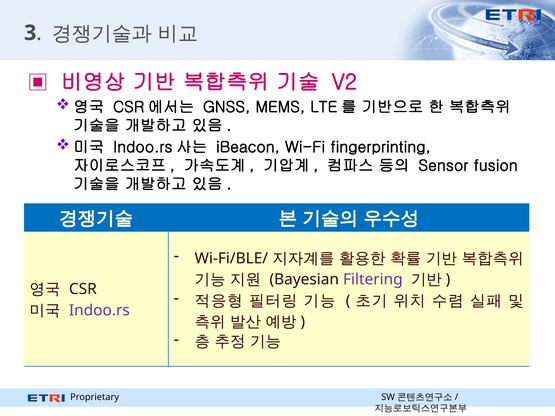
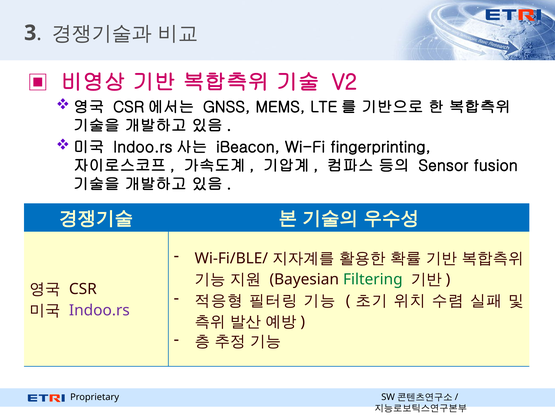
Filtering colour: purple -> green
